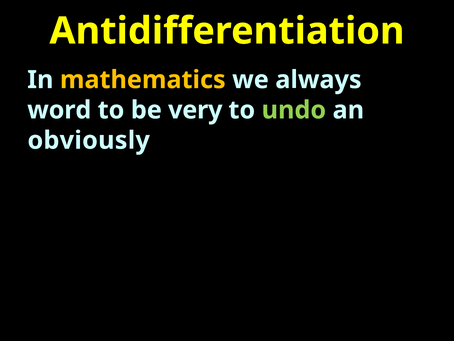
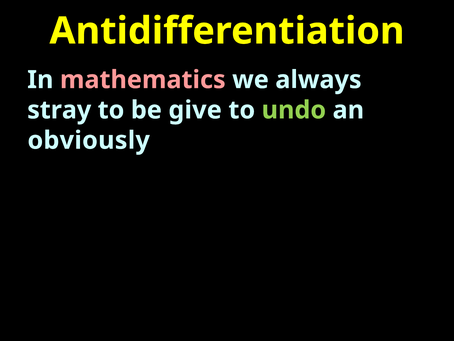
mathematics colour: yellow -> pink
word: word -> stray
very: very -> give
